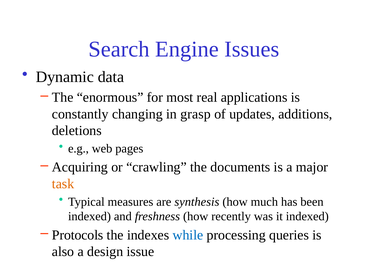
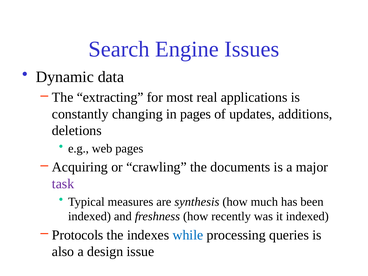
enormous: enormous -> extracting
in grasp: grasp -> pages
task colour: orange -> purple
